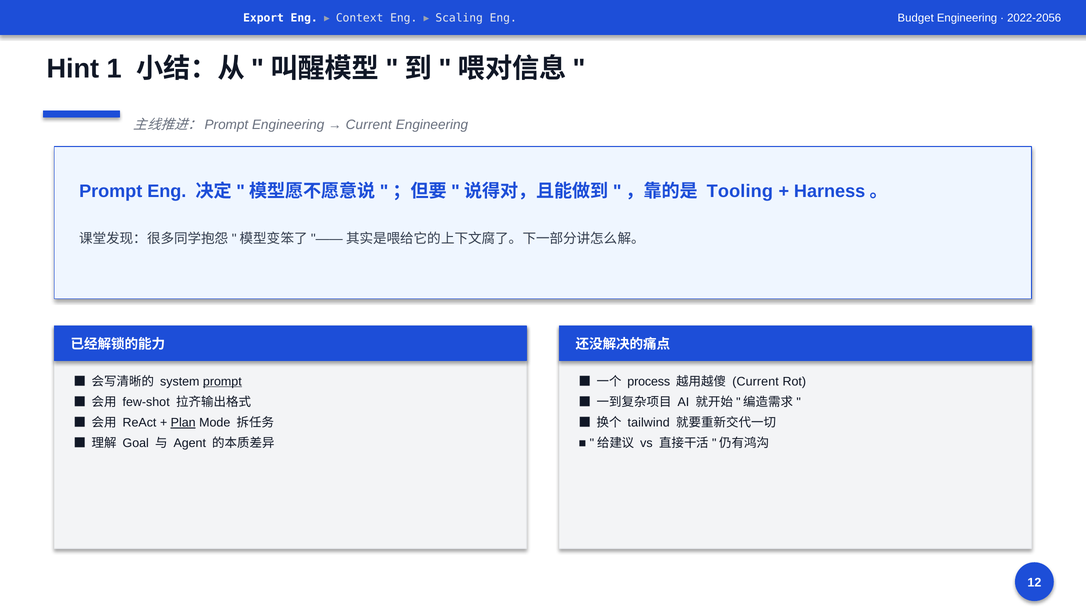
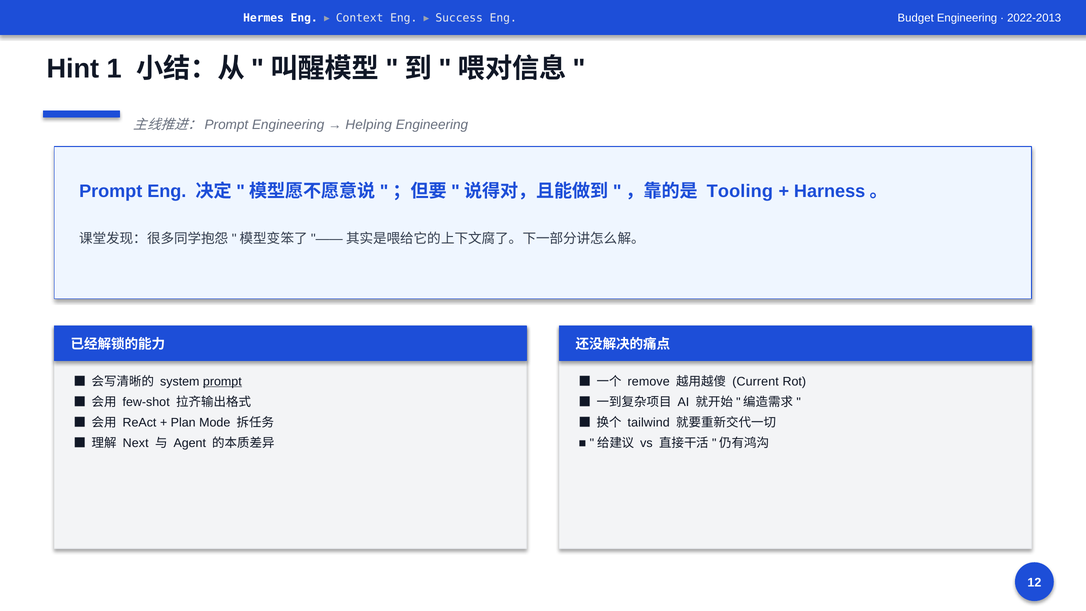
Export: Export -> Hermes
Scaling: Scaling -> Success
2022-2056: 2022-2056 -> 2022-2013
Current at (369, 125): Current -> Helping
process: process -> remove
Plan underline: present -> none
Goal: Goal -> Next
